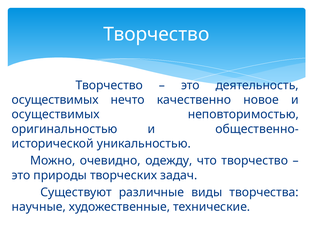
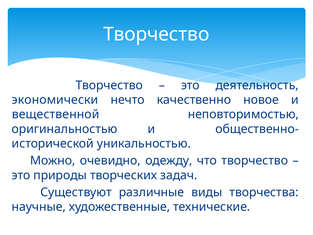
осуществимых at (55, 100): осуществимых -> экономически
осуществимых at (56, 114): осуществимых -> вещественной
